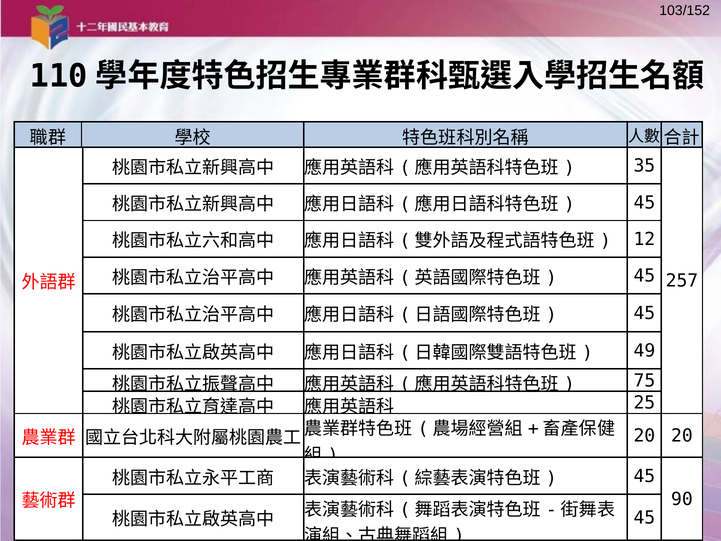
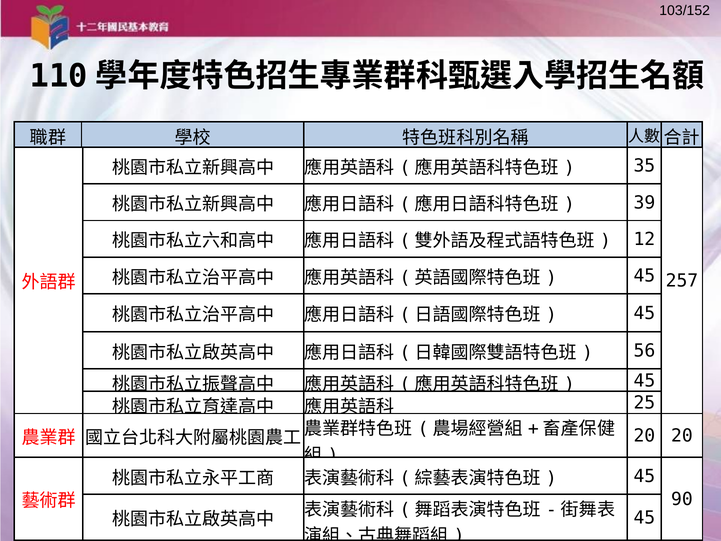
45 at (644, 203): 45 -> 39
49: 49 -> 56
75 at (644, 380): 75 -> 45
